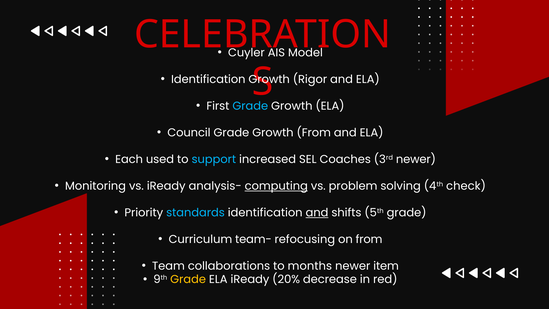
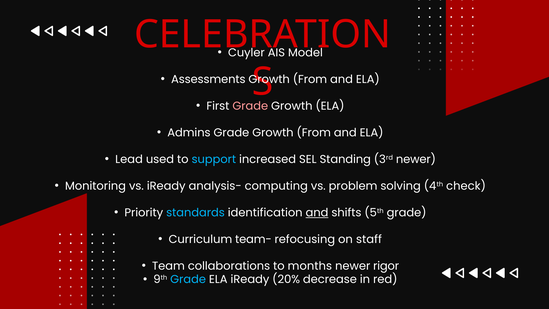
Identification at (208, 79): Identification -> Assessments
Rigor at (310, 79): Rigor -> From
Grade at (250, 106) colour: light blue -> pink
Council: Council -> Admins
Each: Each -> Lead
Coaches: Coaches -> Standing
computing underline: present -> none
on from: from -> staff
item: item -> rigor
Grade at (188, 279) colour: yellow -> light blue
